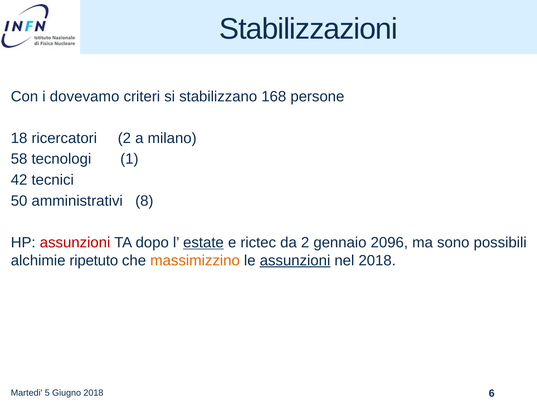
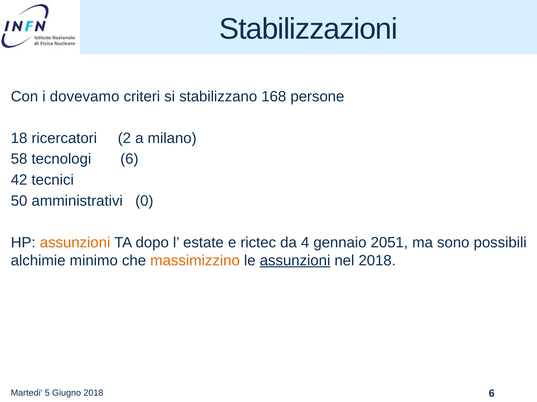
tecnologi 1: 1 -> 6
8: 8 -> 0
assunzioni at (75, 243) colour: red -> orange
estate underline: present -> none
da 2: 2 -> 4
2096: 2096 -> 2051
ripetuto: ripetuto -> minimo
